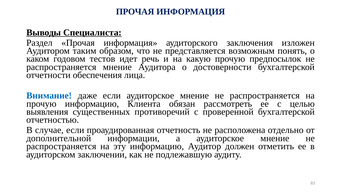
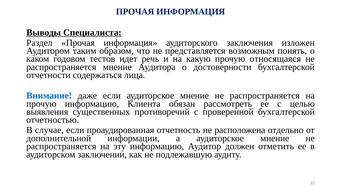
предпосылок: предпосылок -> относящаяся
обеспечения: обеспечения -> содержаться
